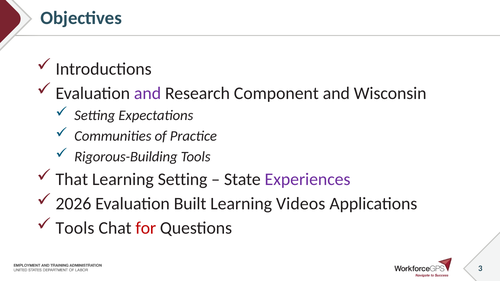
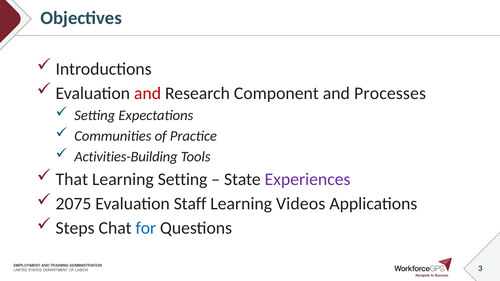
and at (148, 93) colour: purple -> red
Wisconsin: Wisconsin -> Processes
Rigorous-Building: Rigorous-Building -> Activities-Building
2026: 2026 -> 2075
Built: Built -> Staff
Tools at (75, 228): Tools -> Steps
for colour: red -> blue
